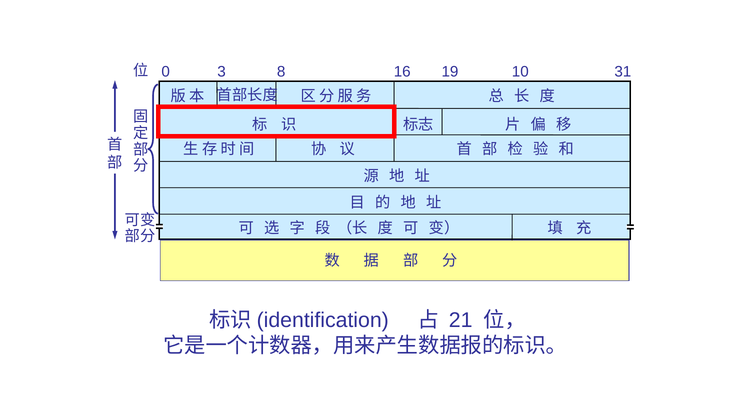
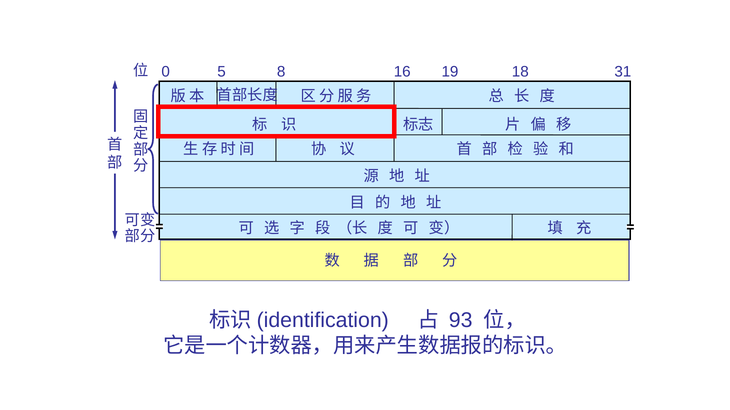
3: 3 -> 5
10: 10 -> 18
21: 21 -> 93
